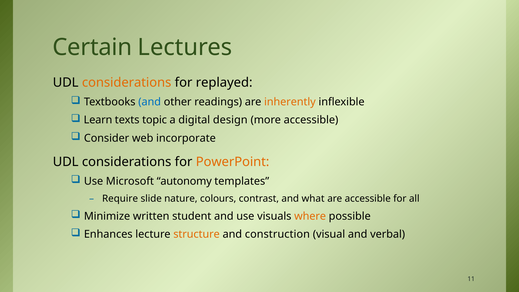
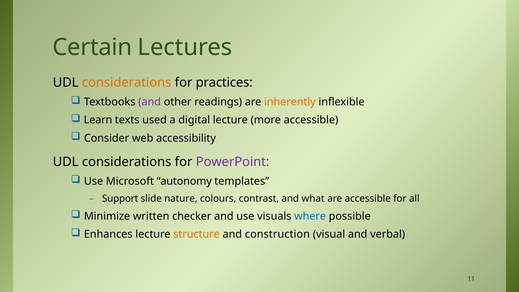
replayed: replayed -> practices
and at (150, 102) colour: blue -> purple
topic: topic -> used
digital design: design -> lecture
incorporate: incorporate -> accessibility
PowerPoint colour: orange -> purple
Require: Require -> Support
student: student -> checker
where colour: orange -> blue
